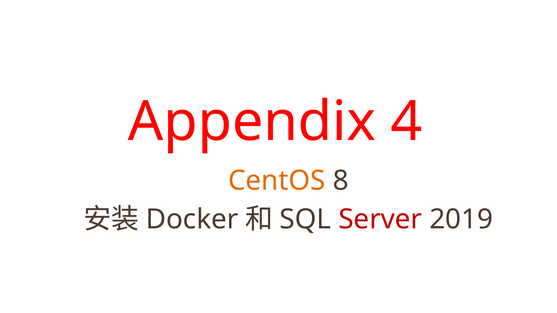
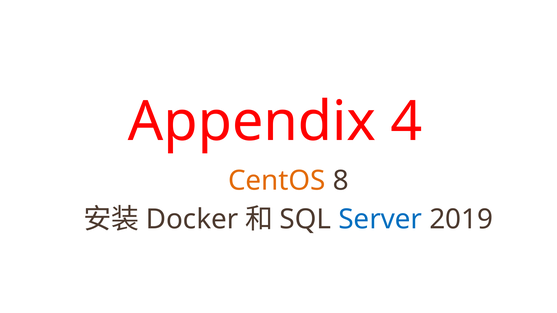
Server colour: red -> blue
